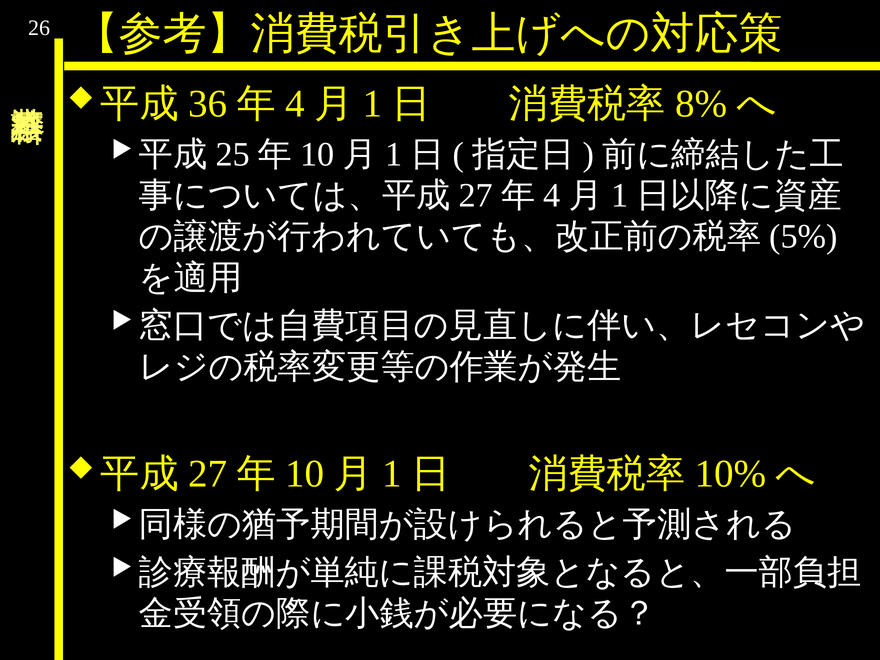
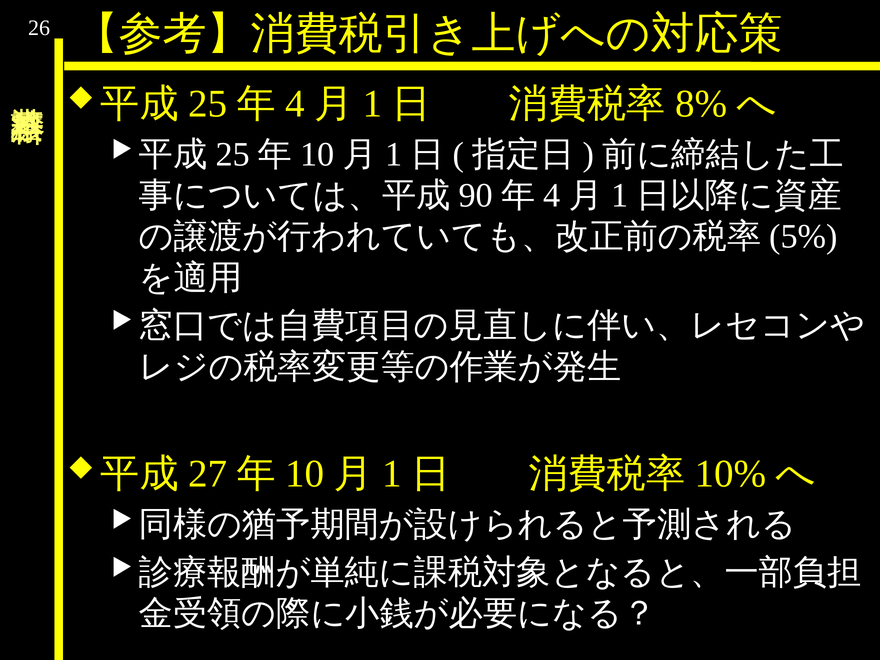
36 at (208, 104): 36 -> 25
27 at (476, 196): 27 -> 90
